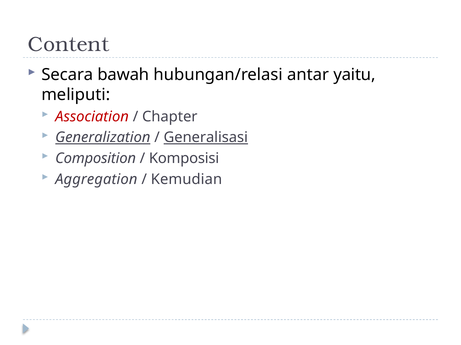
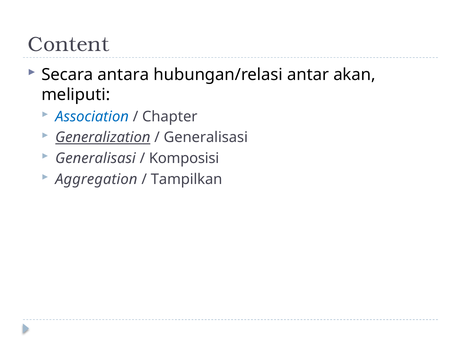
bawah: bawah -> antara
yaitu: yaitu -> akan
Association colour: red -> blue
Generalisasi at (206, 138) underline: present -> none
Composition at (96, 159): Composition -> Generalisasi
Kemudian: Kemudian -> Tampilkan
